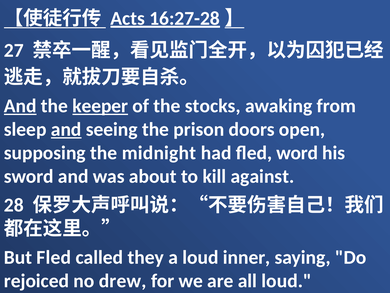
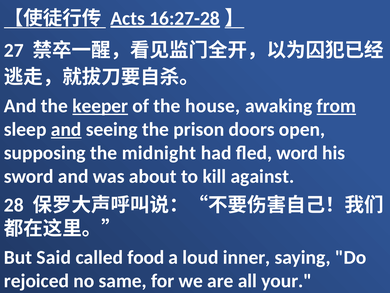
And at (20, 106) underline: present -> none
stocks: stocks -> house
from underline: none -> present
But Fled: Fled -> Said
they: they -> food
drew: drew -> same
all loud: loud -> your
